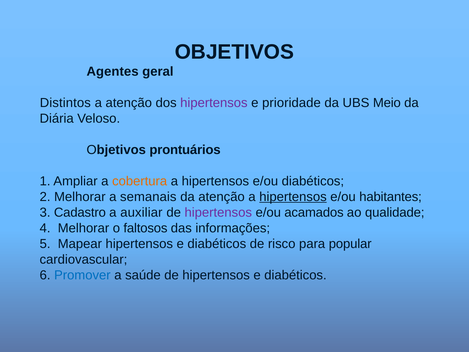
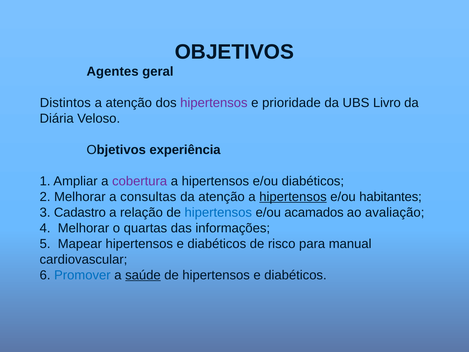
Meio: Meio -> Livro
prontuários: prontuários -> experiência
cobertura colour: orange -> purple
semanais: semanais -> consultas
auxiliar: auxiliar -> relação
hipertensos at (218, 212) colour: purple -> blue
qualidade: qualidade -> avaliação
faltosos: faltosos -> quartas
popular: popular -> manual
saúde underline: none -> present
